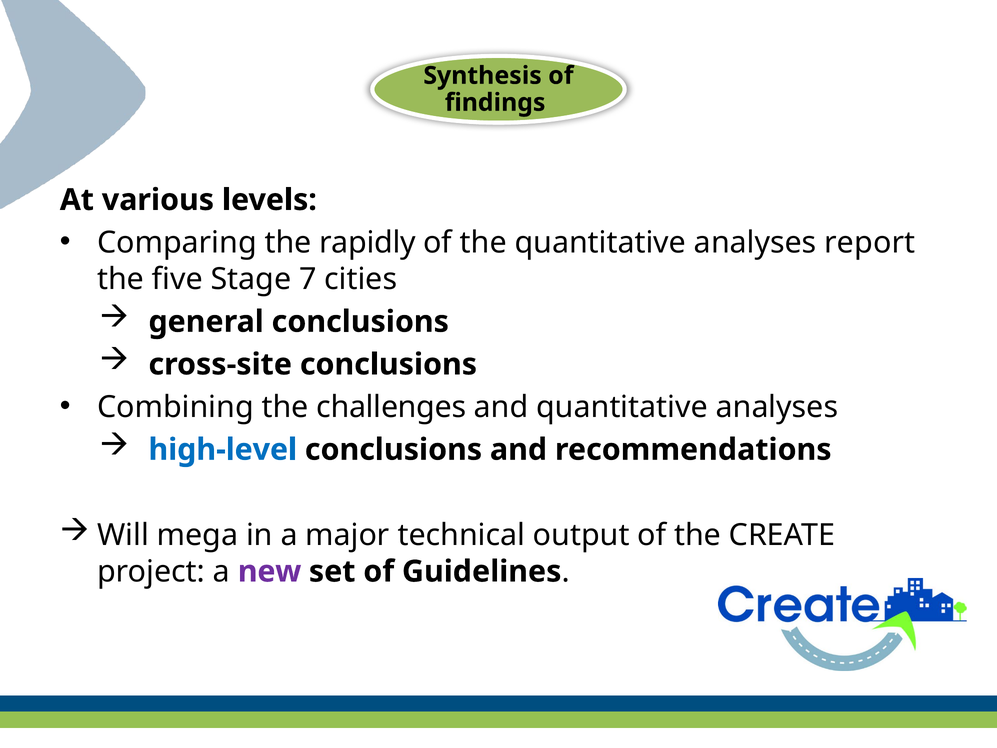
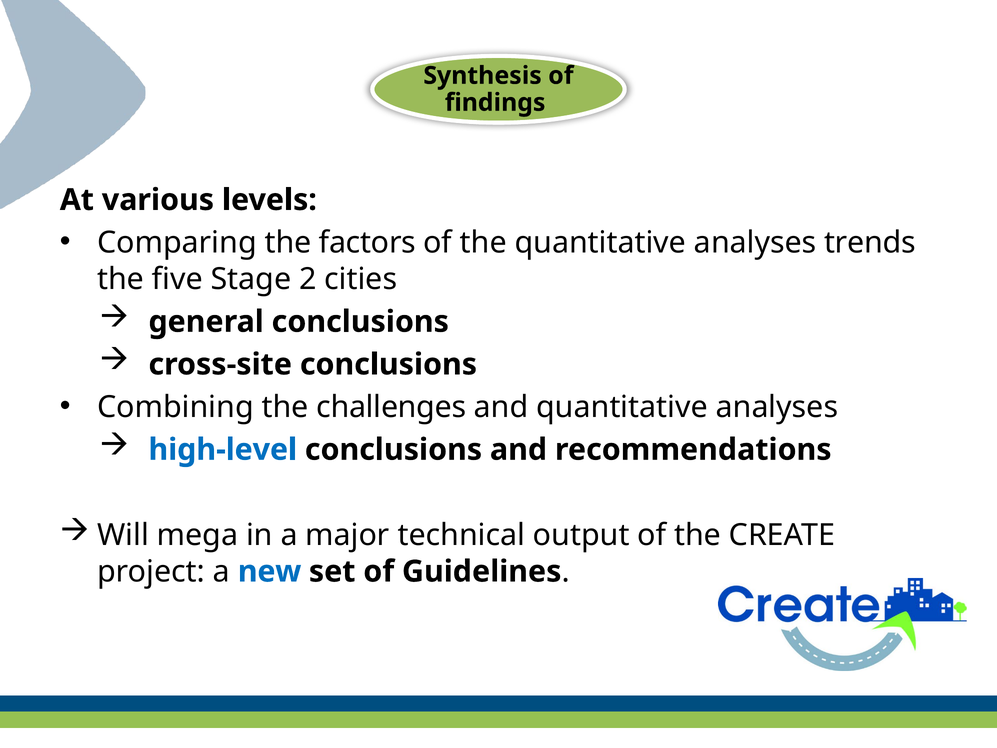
rapidly: rapidly -> factors
report: report -> trends
7: 7 -> 2
new colour: purple -> blue
